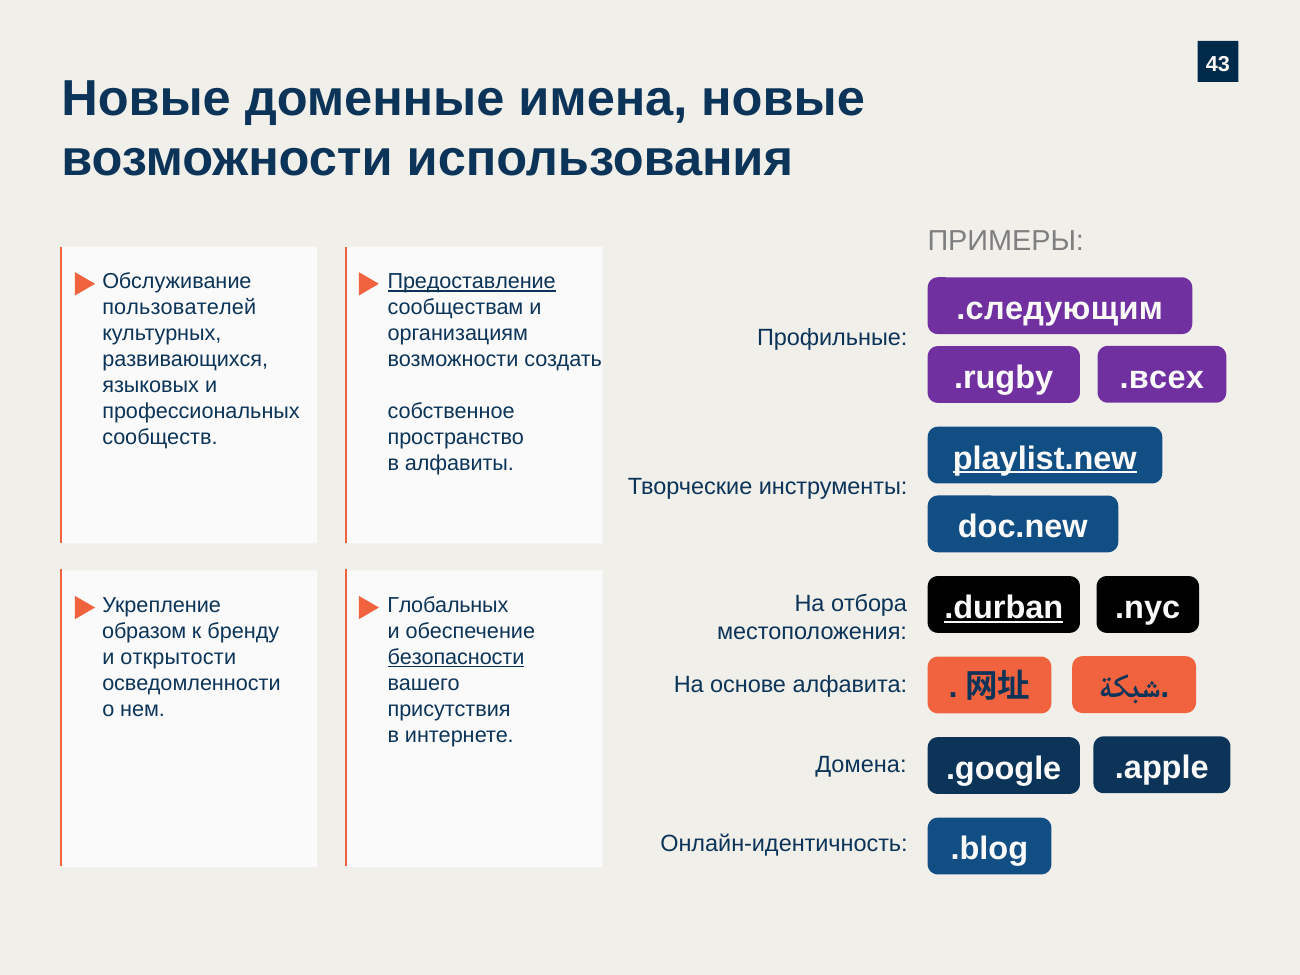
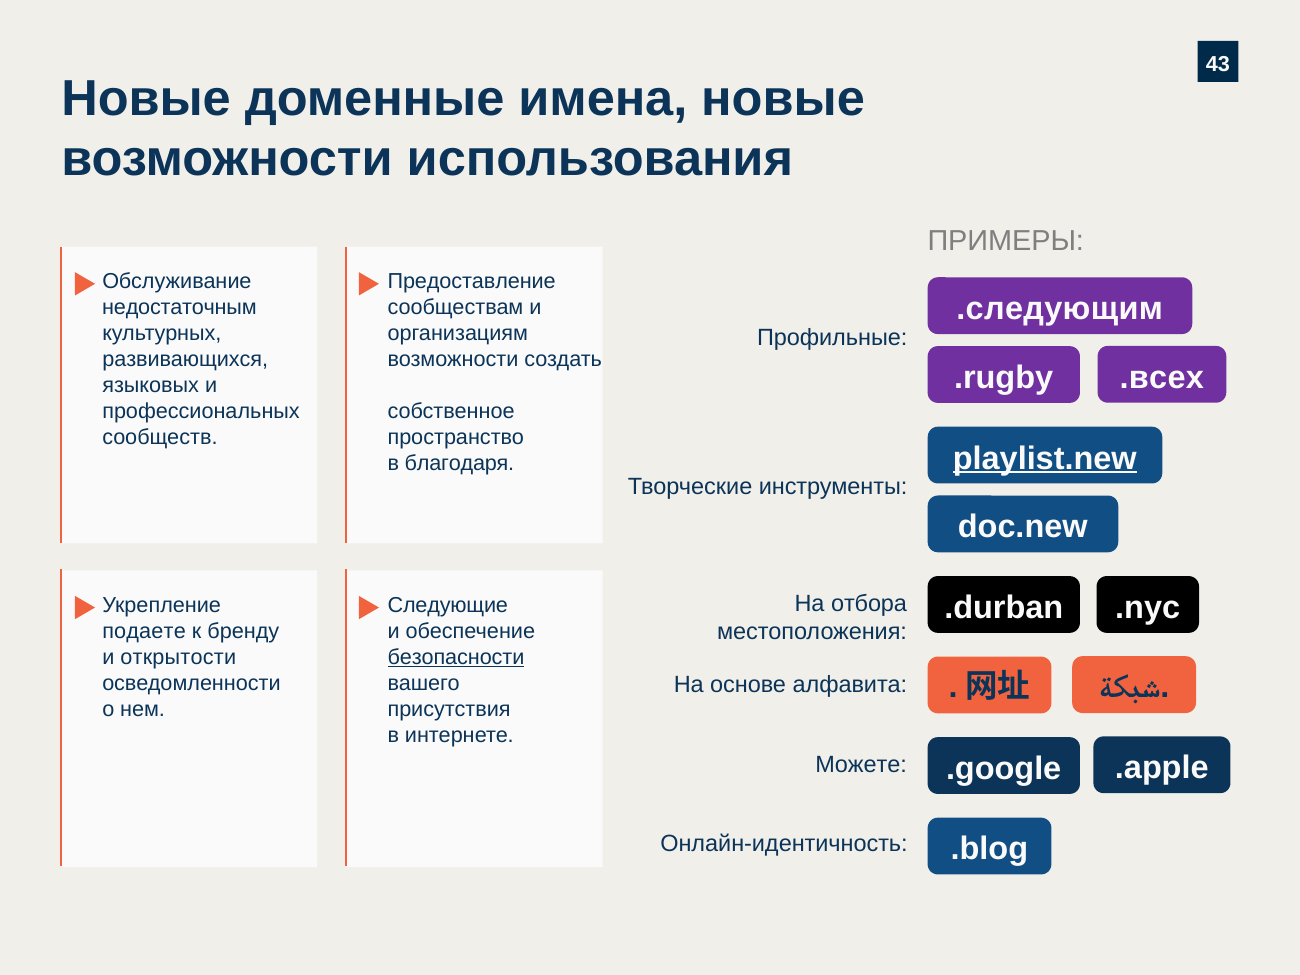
Предоставление underline: present -> none
пользователей: пользователей -> недостаточным
алфавиты: алфавиты -> благодаря
.durban underline: present -> none
Глобальных: Глобальных -> Следующие
образом: образом -> подаете
Домена: Домена -> Можете
